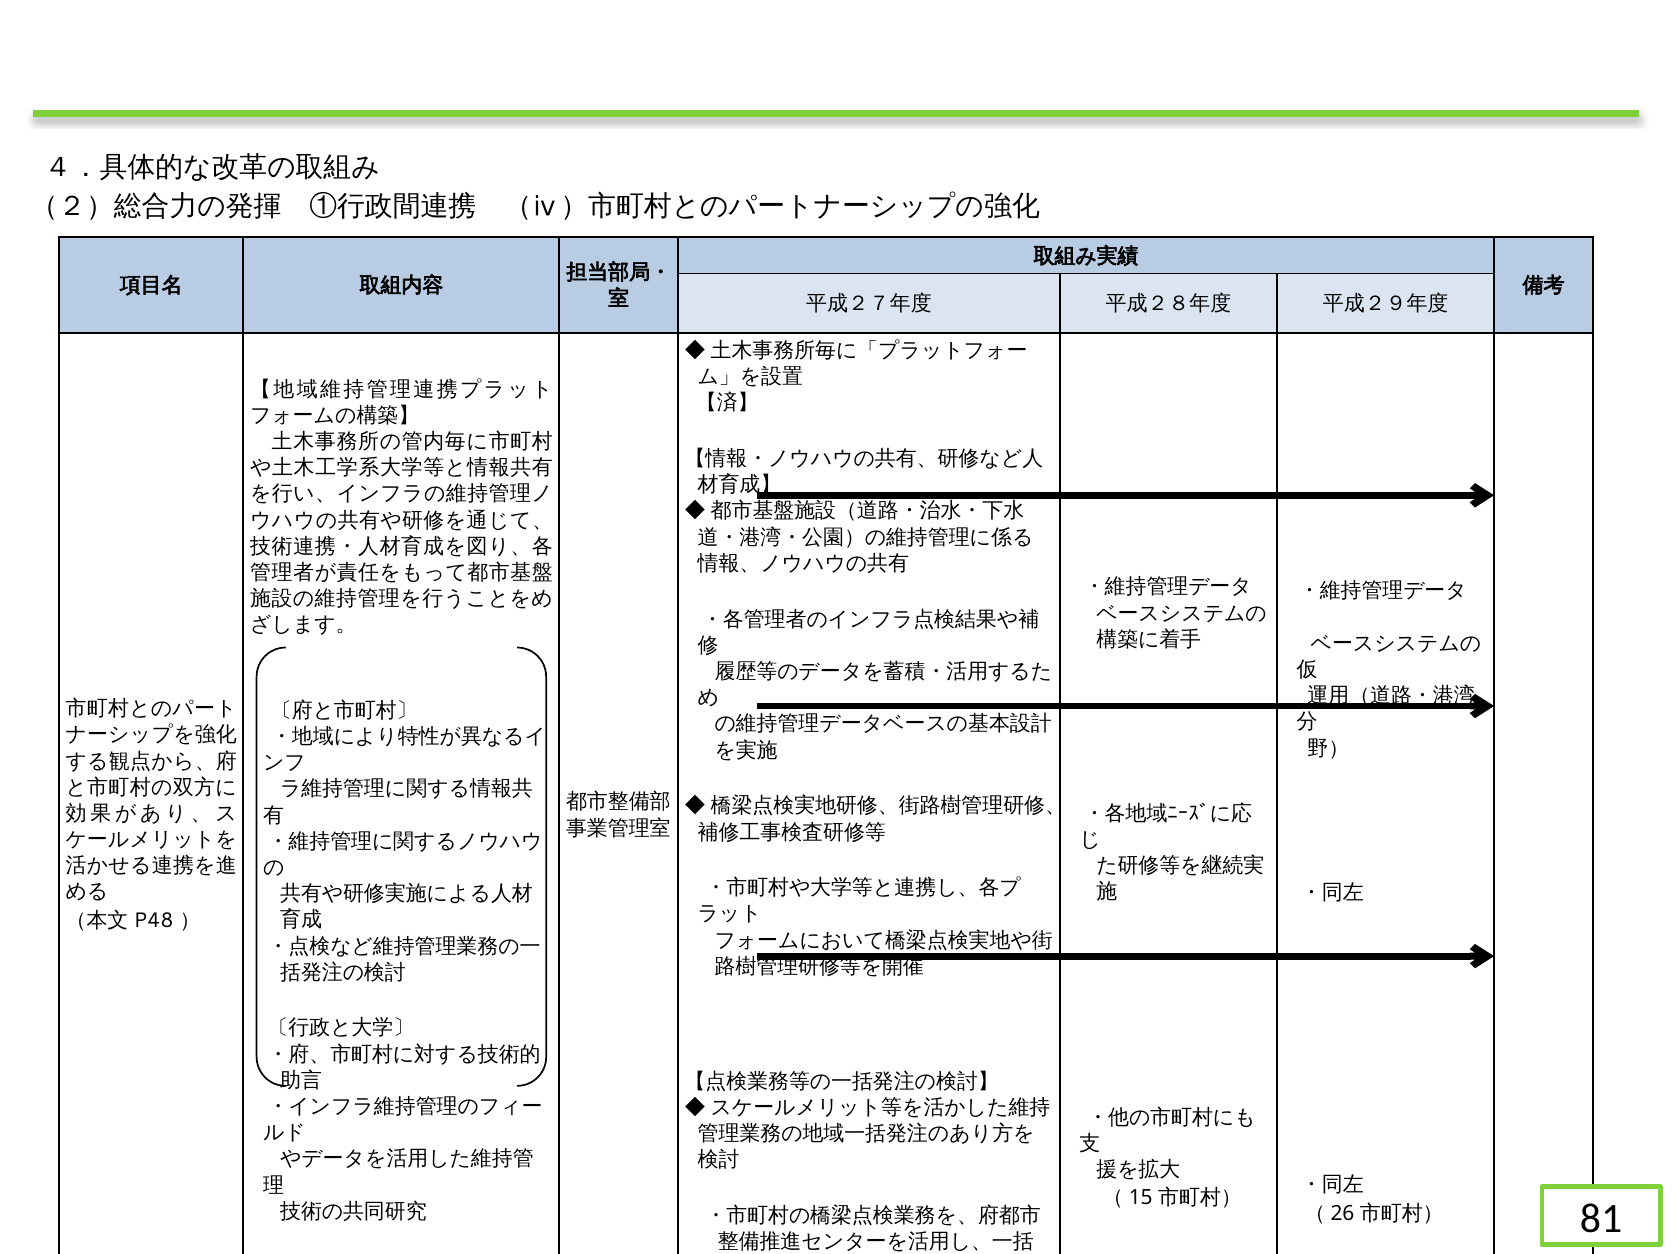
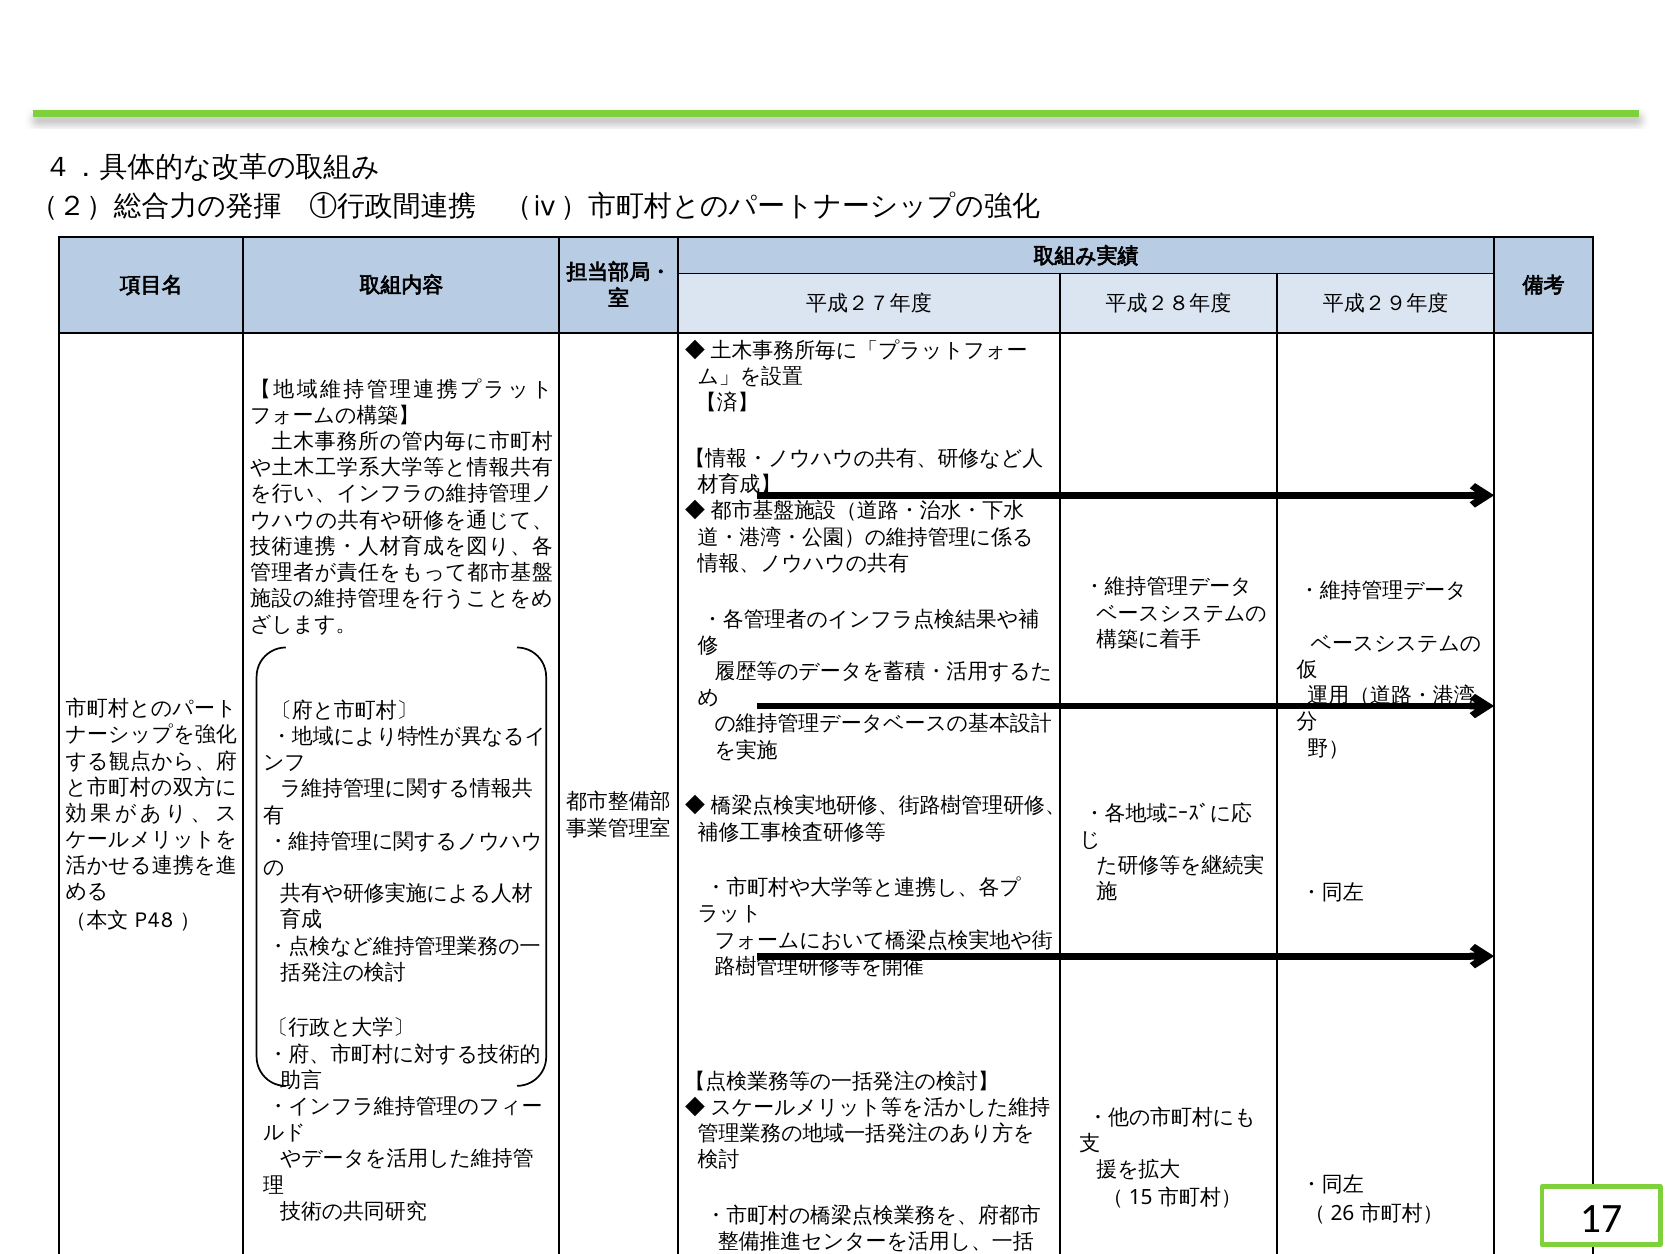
81: 81 -> 17
